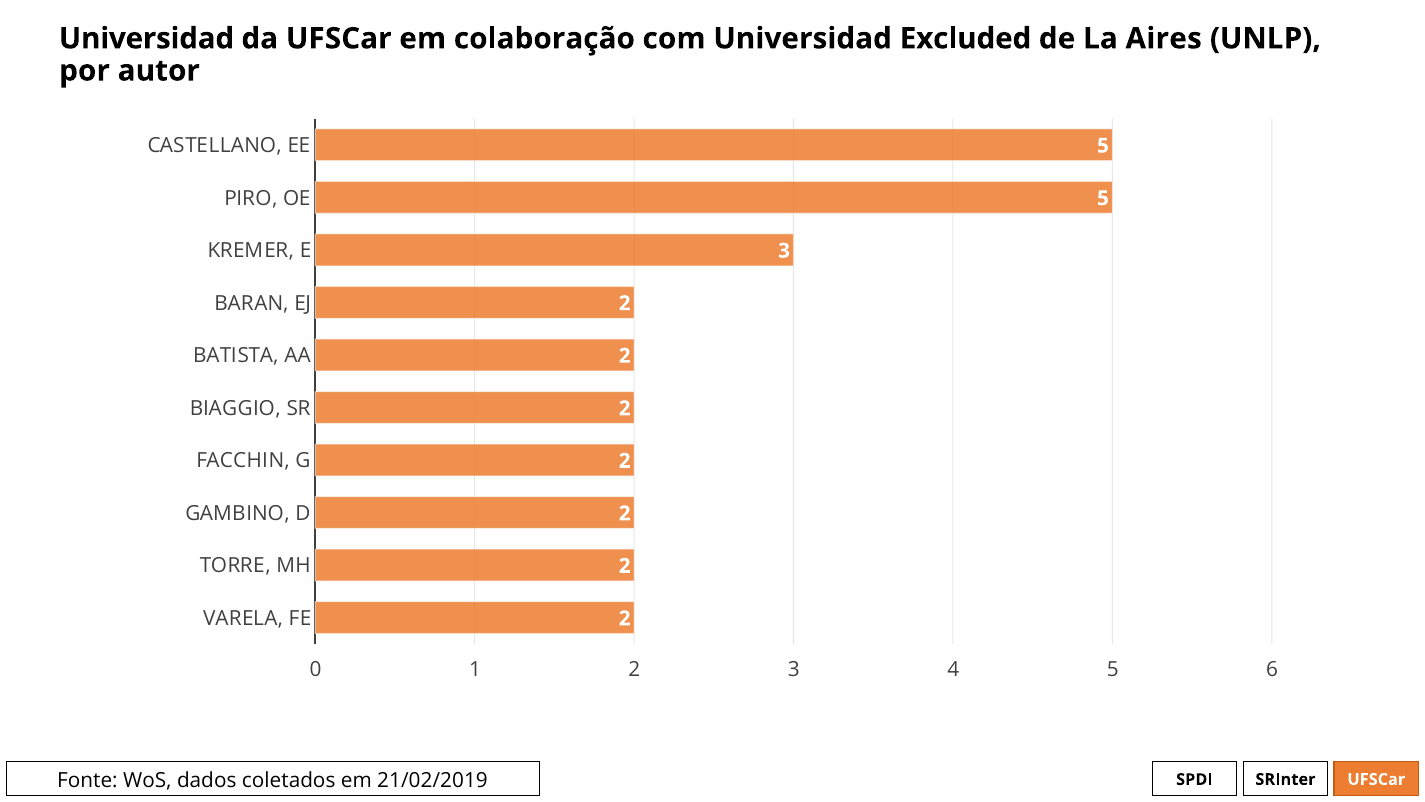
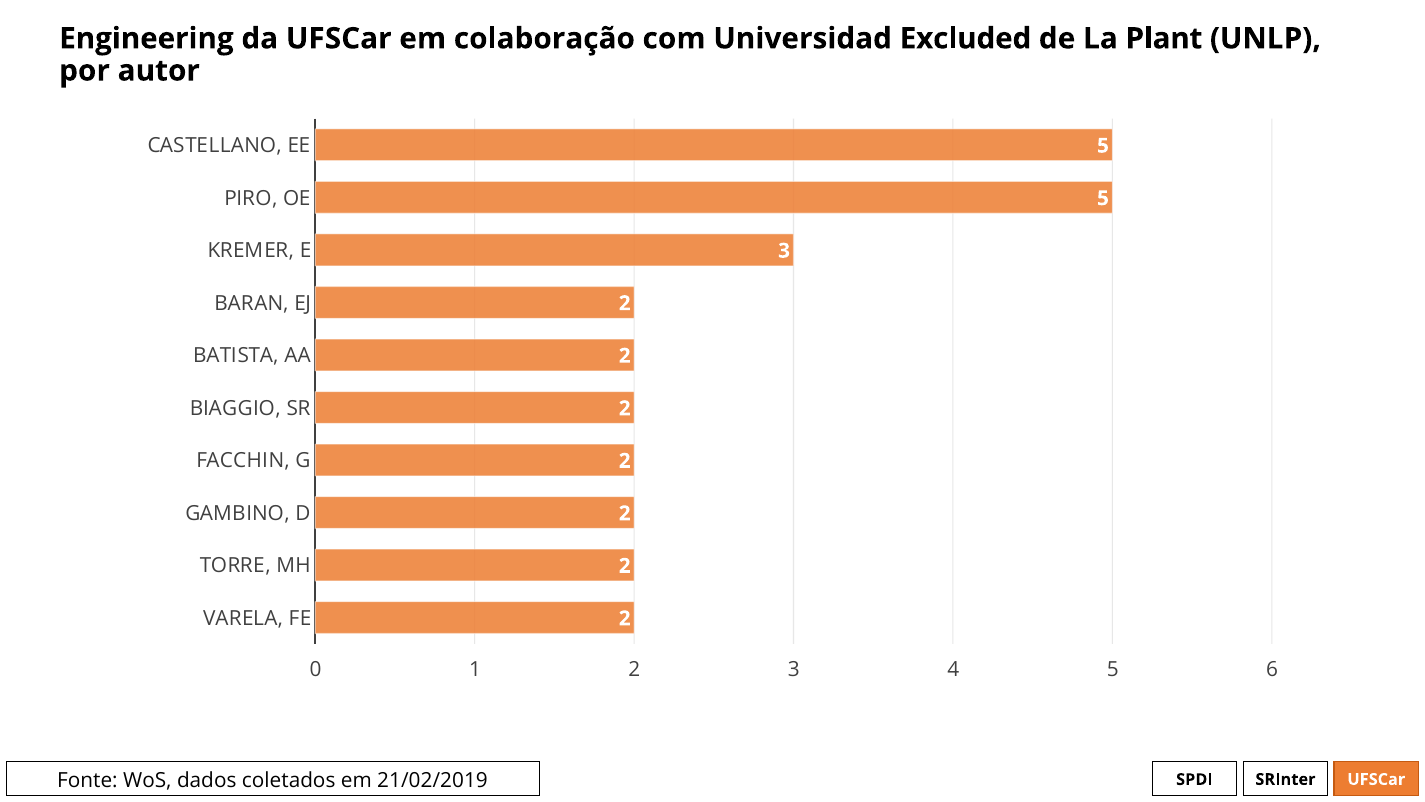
Universidad at (147, 39): Universidad -> Engineering
Aires: Aires -> Plant
